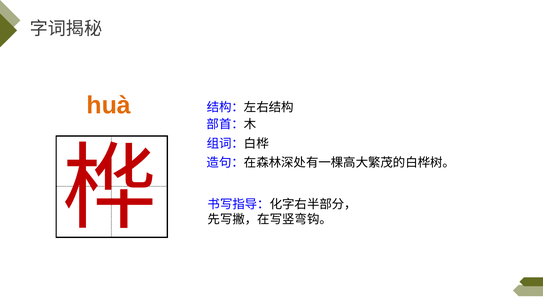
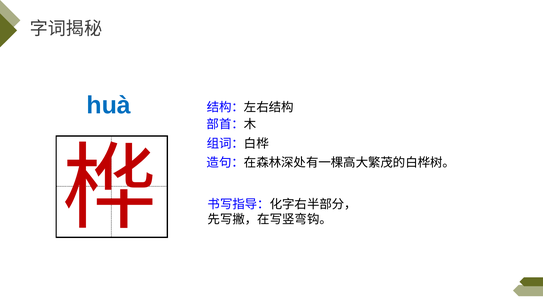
huà colour: orange -> blue
